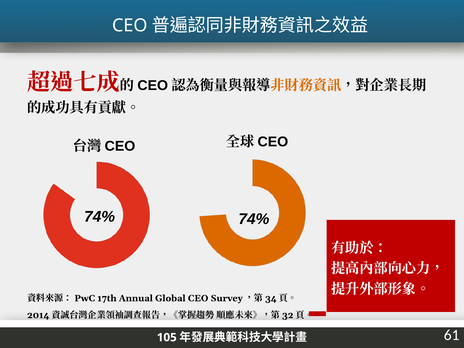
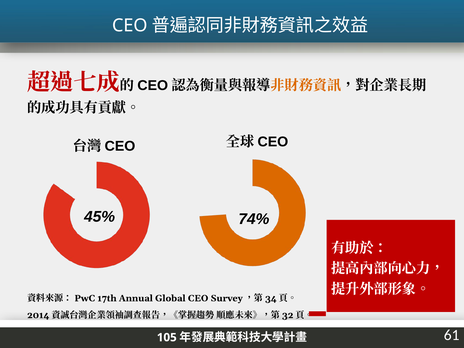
74% at (100, 217): 74% -> 45%
